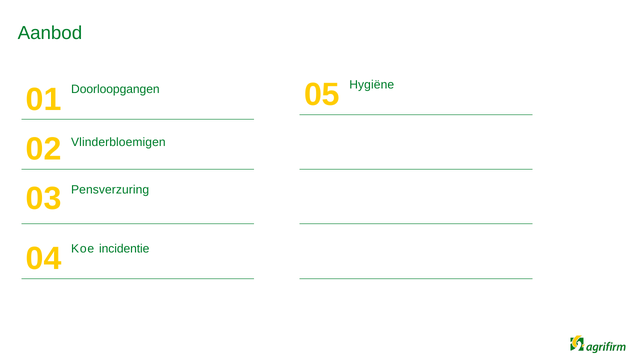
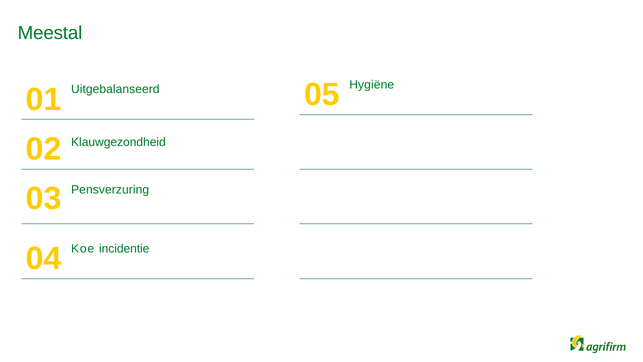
Aanbod: Aanbod -> Meestal
Doorloopgangen: Doorloopgangen -> Uitgebalanseerd
Vlinderbloemigen: Vlinderbloemigen -> Klauwgezondheid
